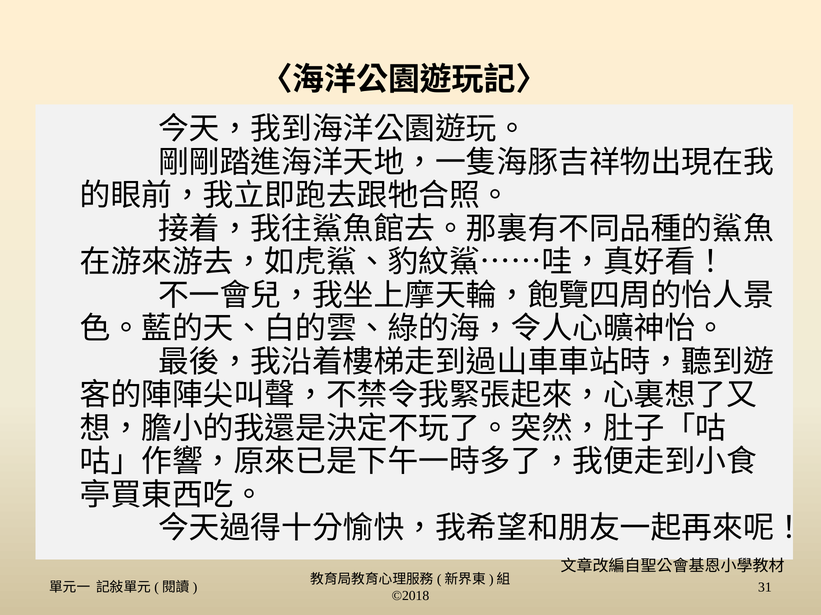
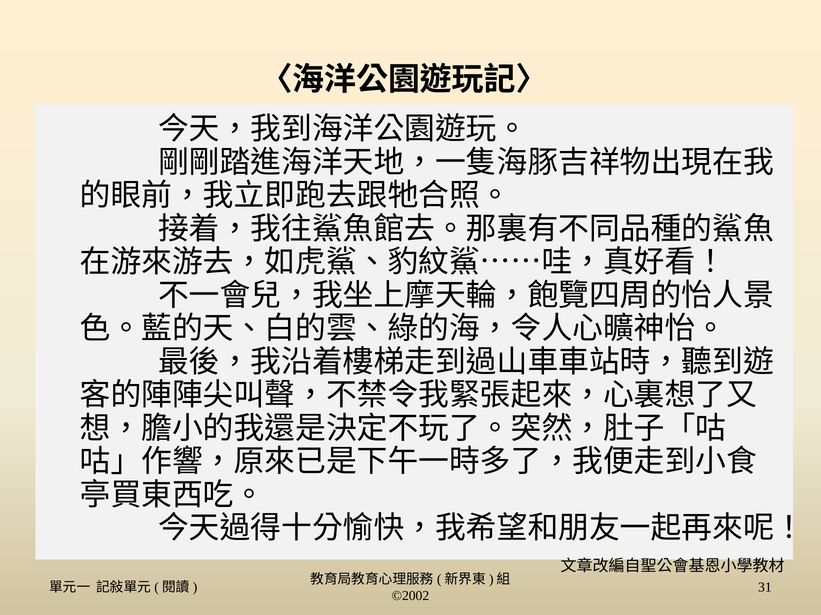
©2018: ©2018 -> ©2002
